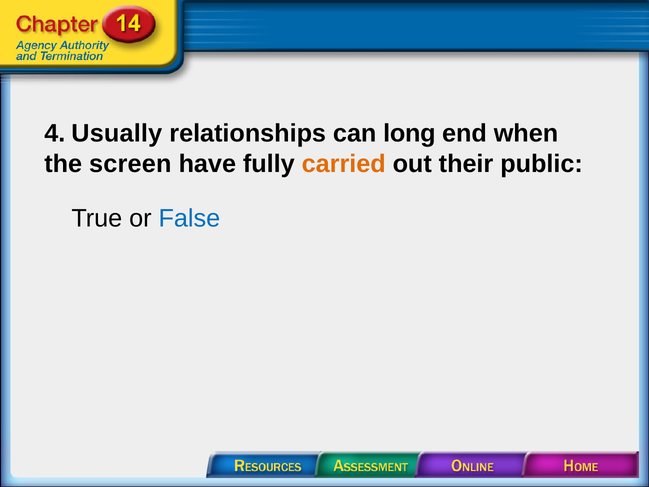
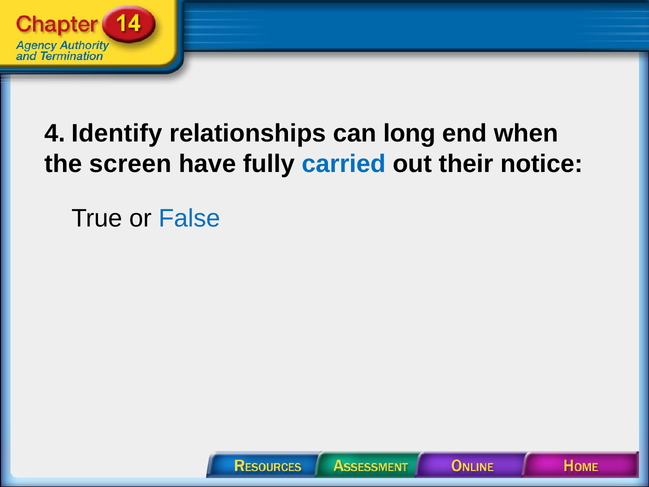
Usually: Usually -> Identify
carried colour: orange -> blue
public: public -> notice
